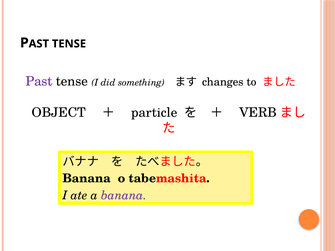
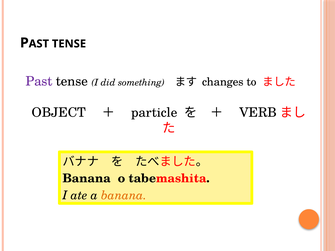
banana at (124, 196) colour: purple -> orange
